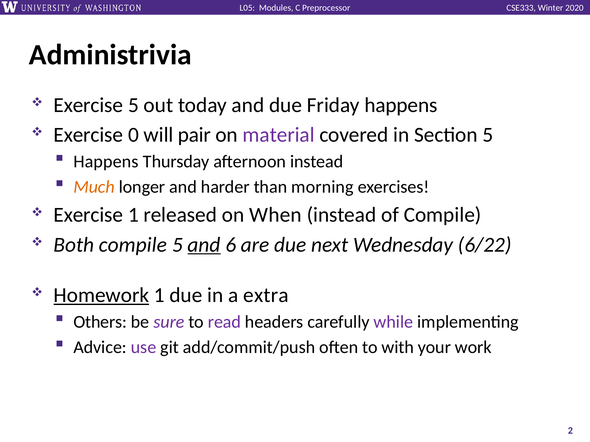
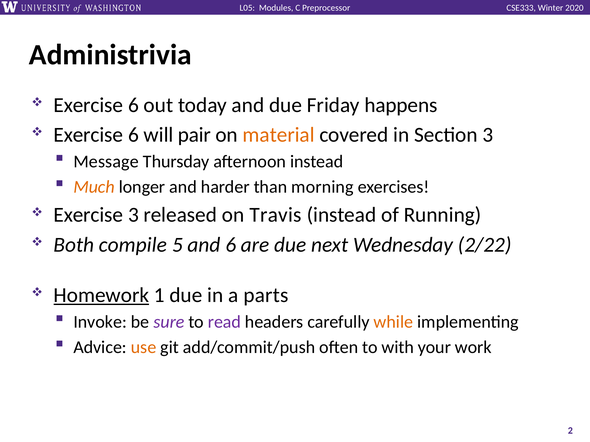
5 at (133, 105): 5 -> 6
0 at (133, 135): 0 -> 6
material colour: purple -> orange
Section 5: 5 -> 3
Happens at (106, 162): Happens -> Message
Exercise 1: 1 -> 3
When: When -> Travis
of Compile: Compile -> Running
and at (204, 245) underline: present -> none
6/22: 6/22 -> 2/22
extra: extra -> parts
Others: Others -> Invoke
while colour: purple -> orange
use colour: purple -> orange
